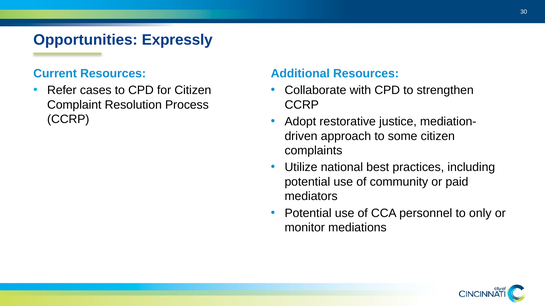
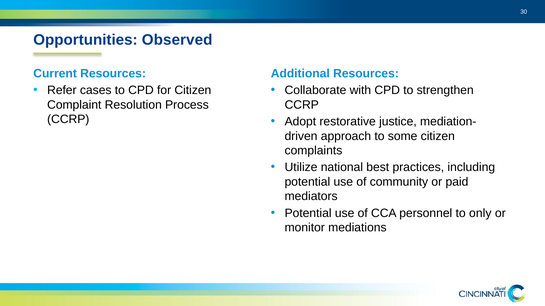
Expressly: Expressly -> Observed
